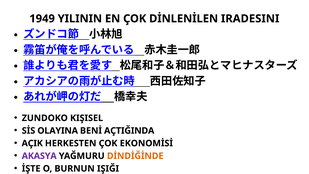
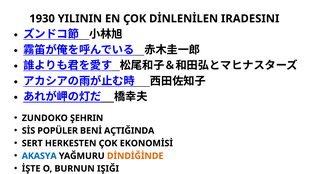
1949: 1949 -> 1930
KIŞISEL: KIŞISEL -> ŞEHRIN
OLAYINA: OLAYINA -> POPÜLER
AÇIK: AÇIK -> SERT
AKASYA colour: purple -> blue
